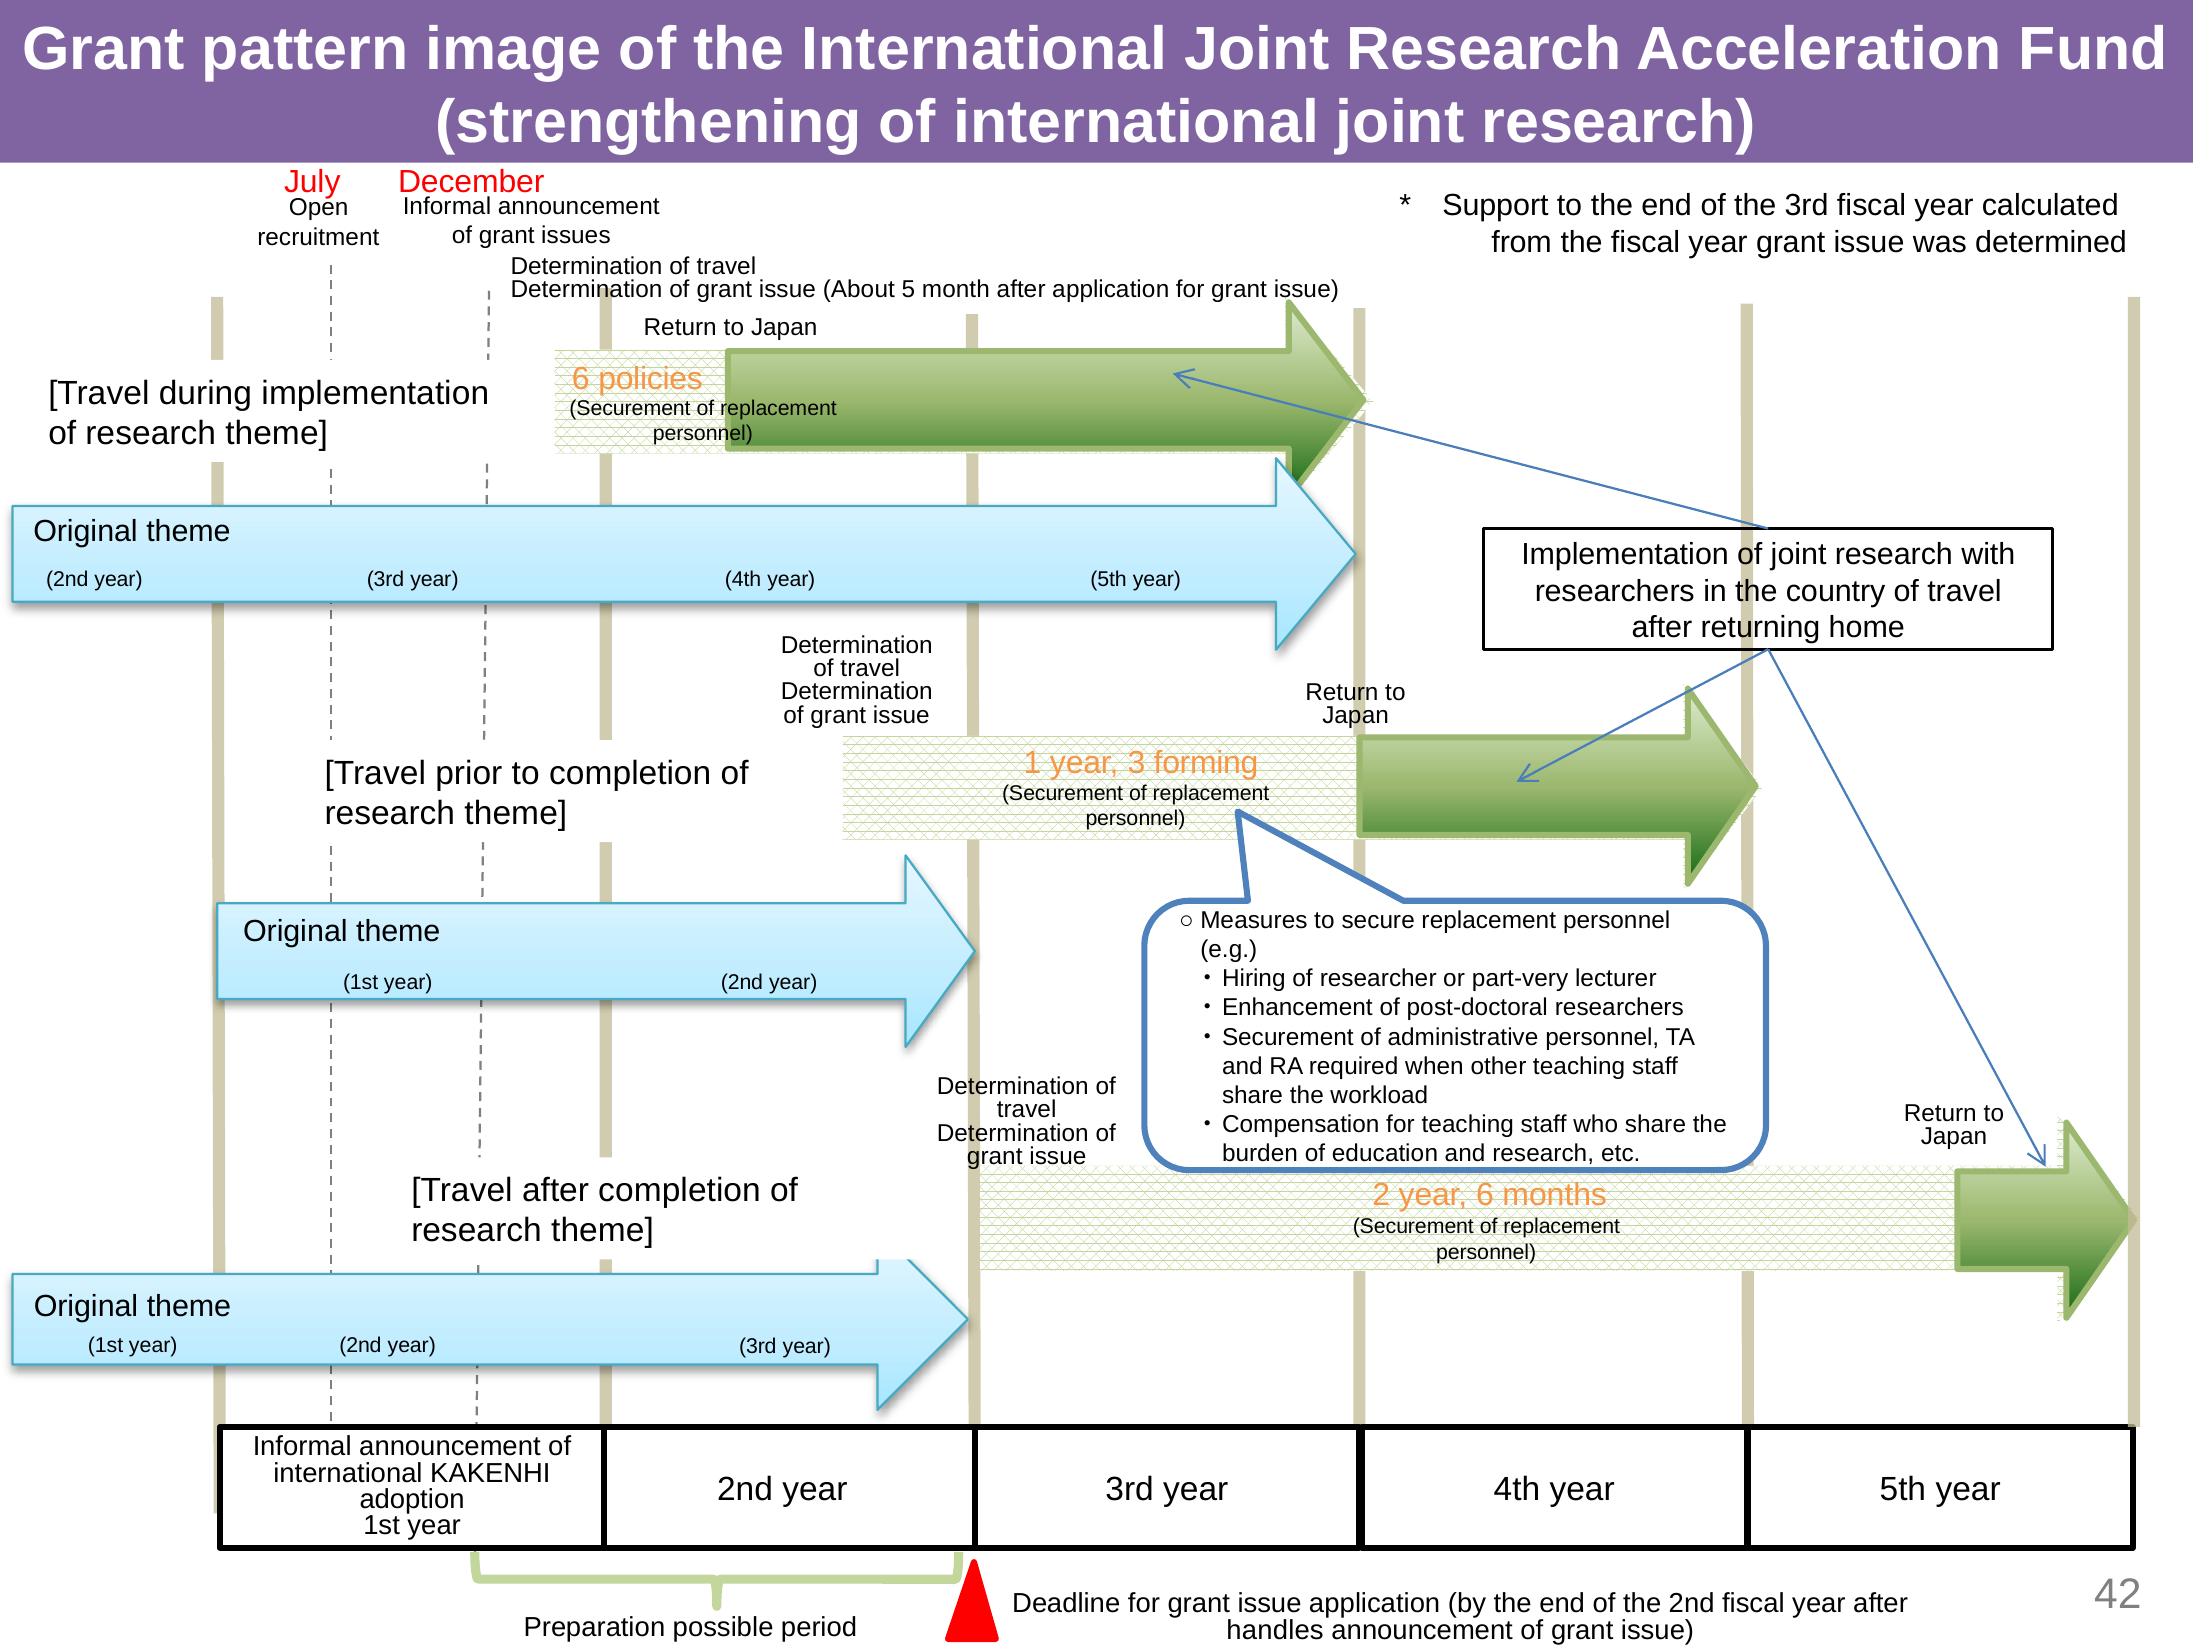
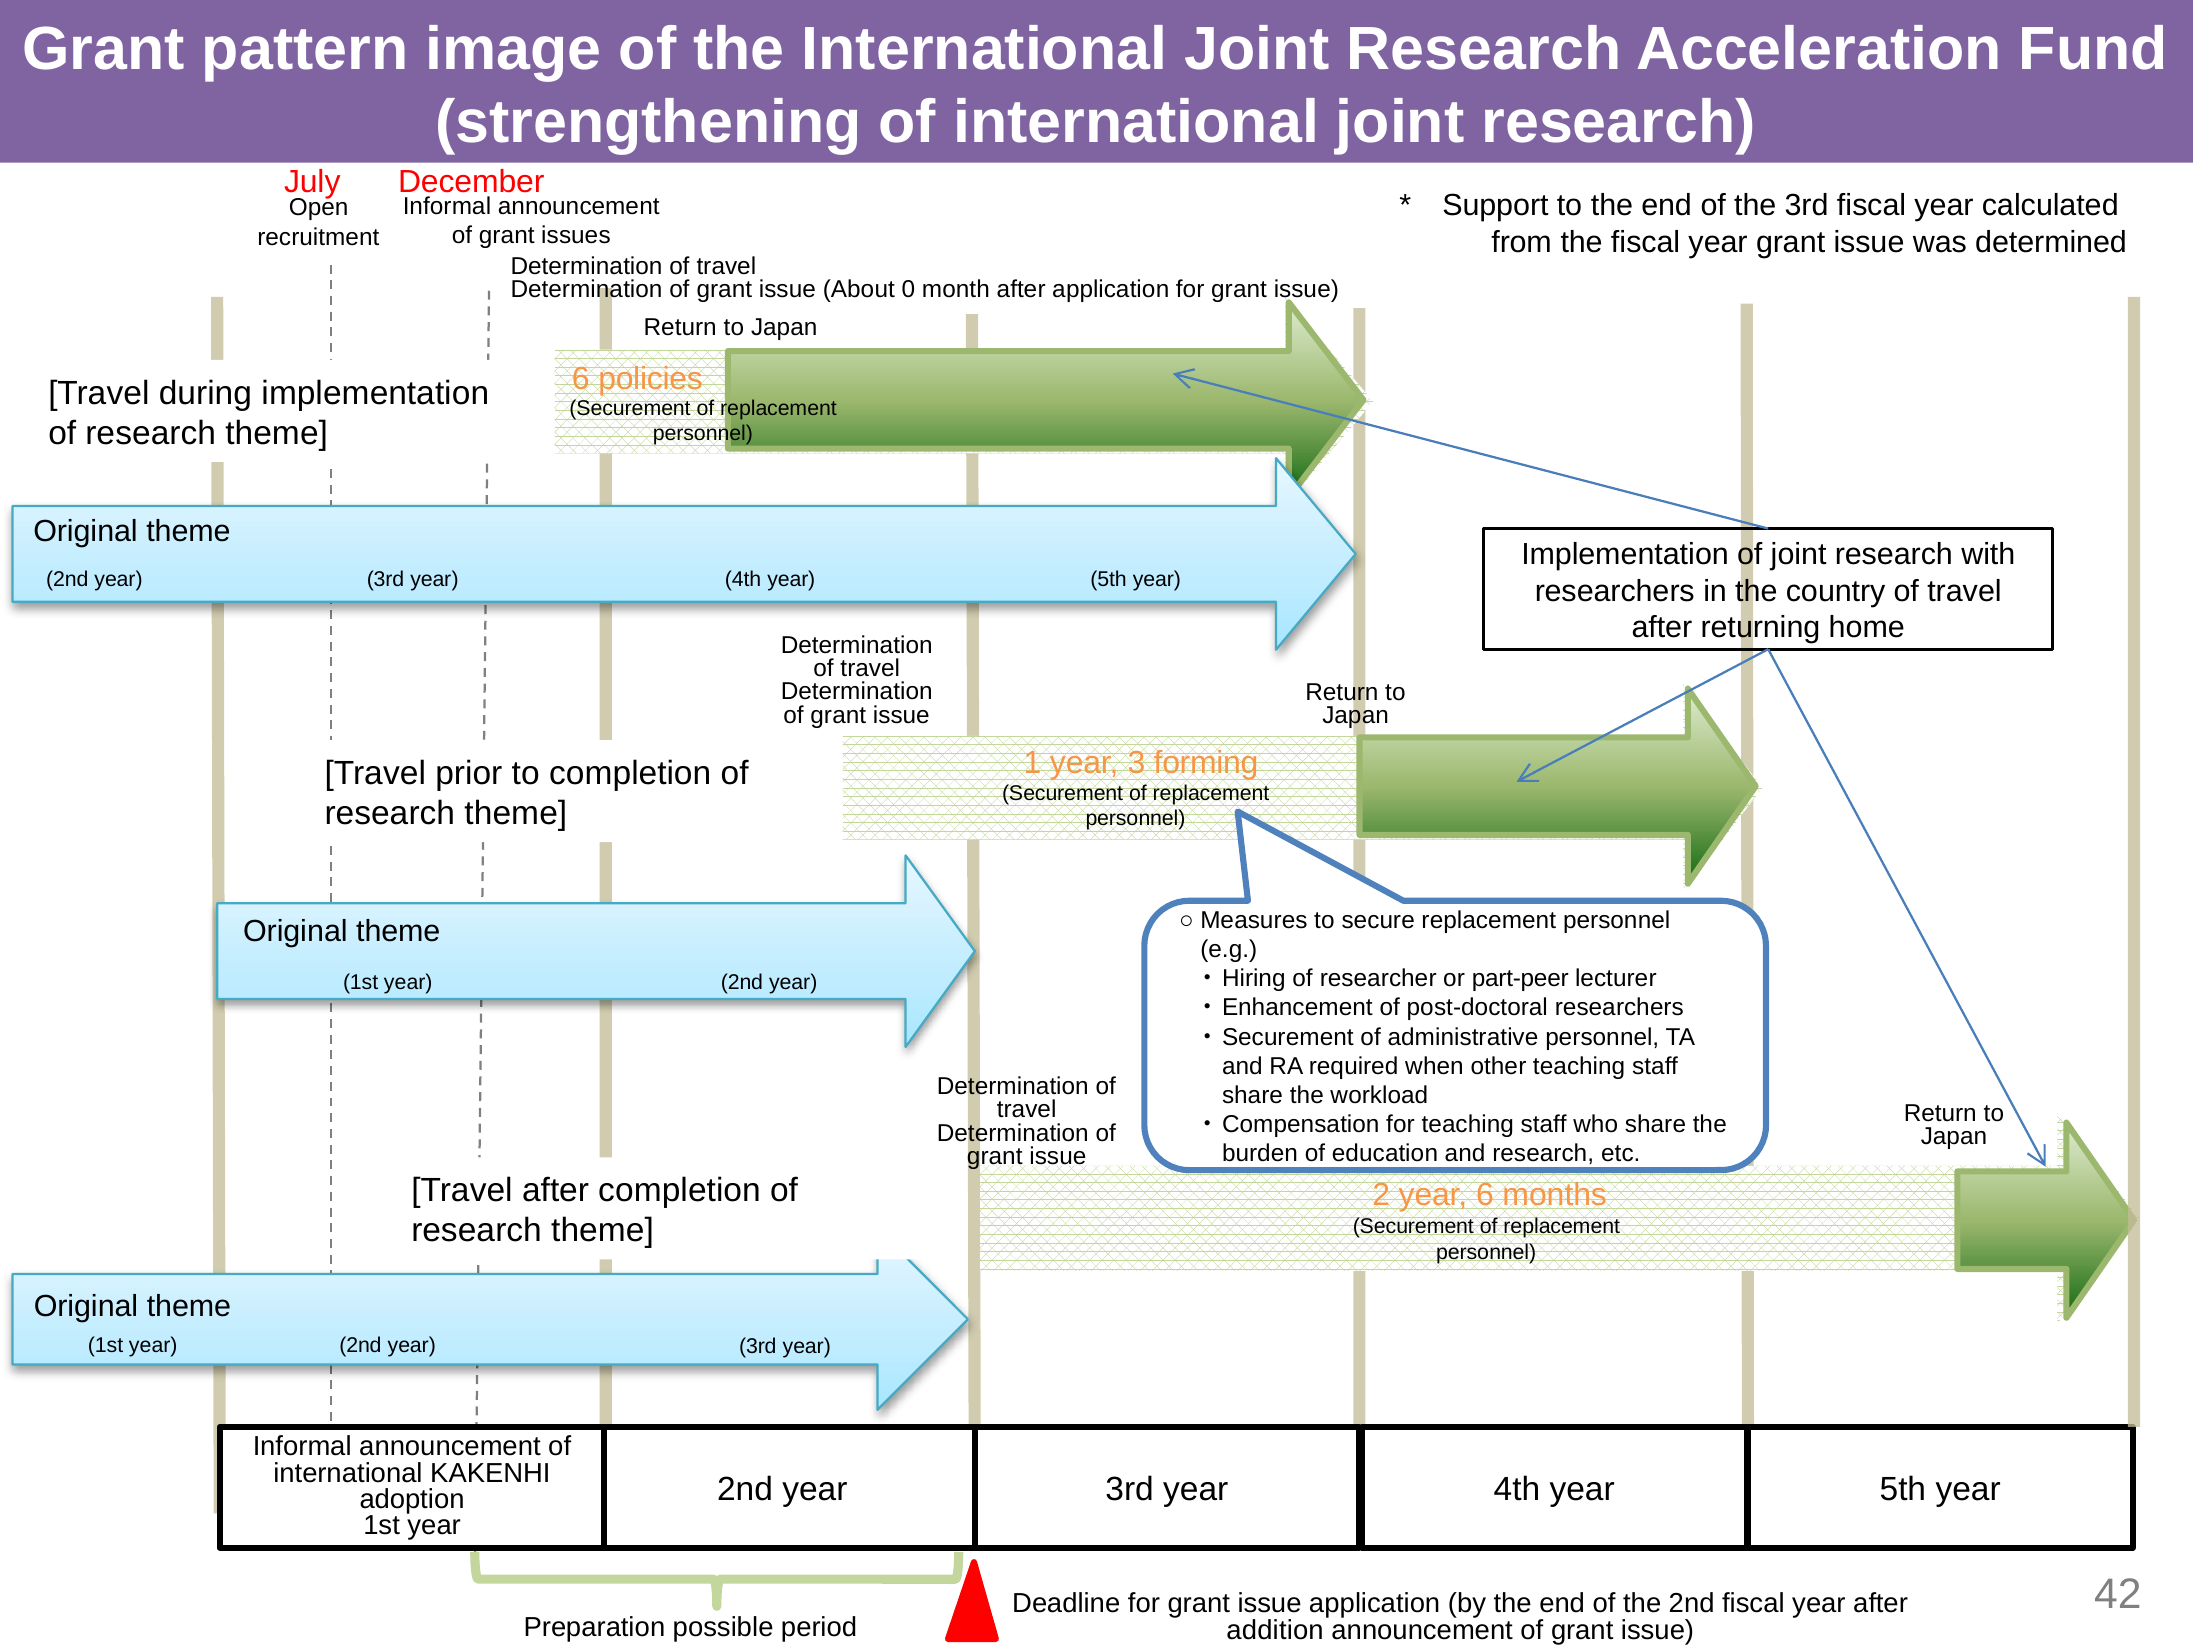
5: 5 -> 0
part-very: part-very -> part-peer
handles: handles -> addition
